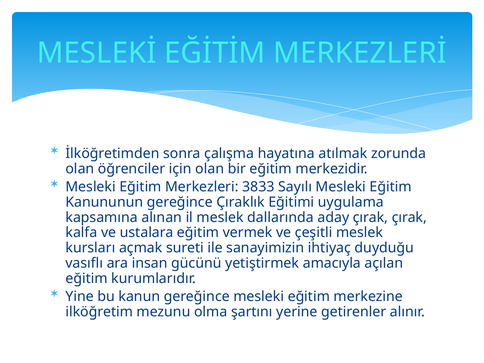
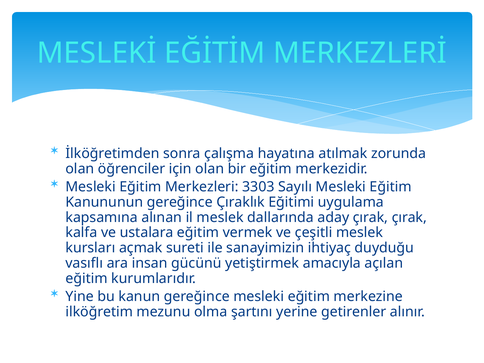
3833: 3833 -> 3303
